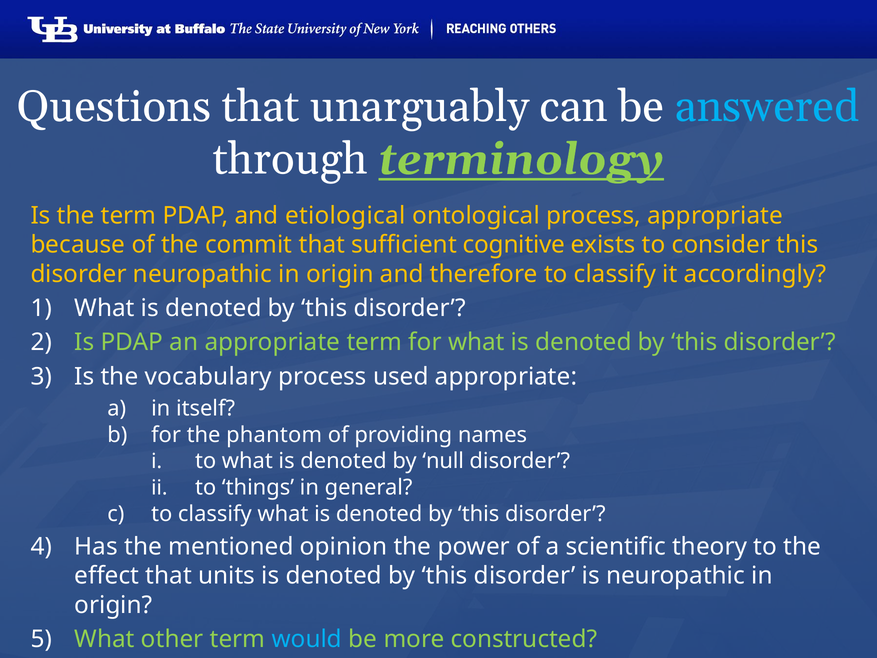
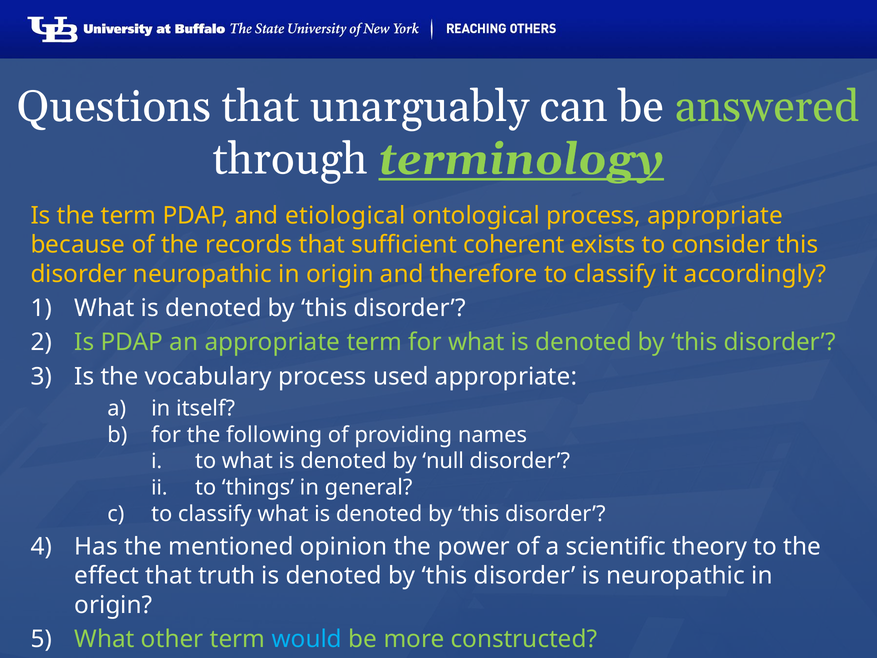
answered colour: light blue -> light green
commit: commit -> records
cognitive: cognitive -> coherent
phantom: phantom -> following
units: units -> truth
